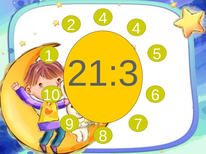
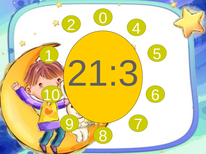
2 4: 4 -> 0
